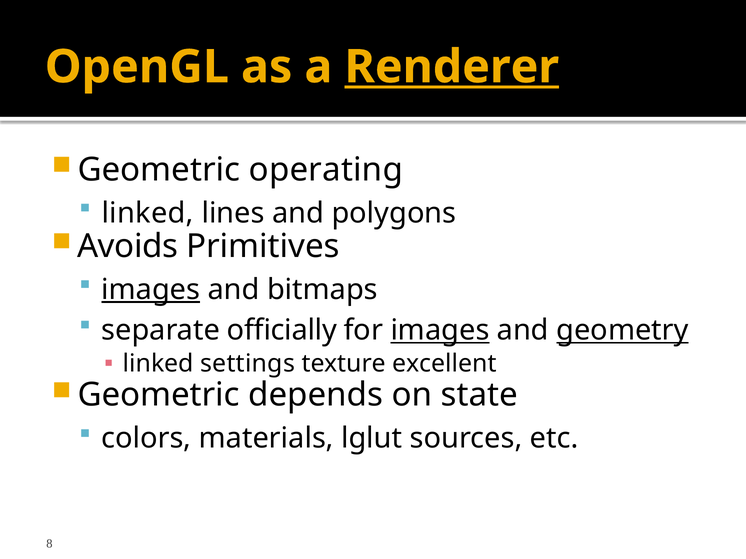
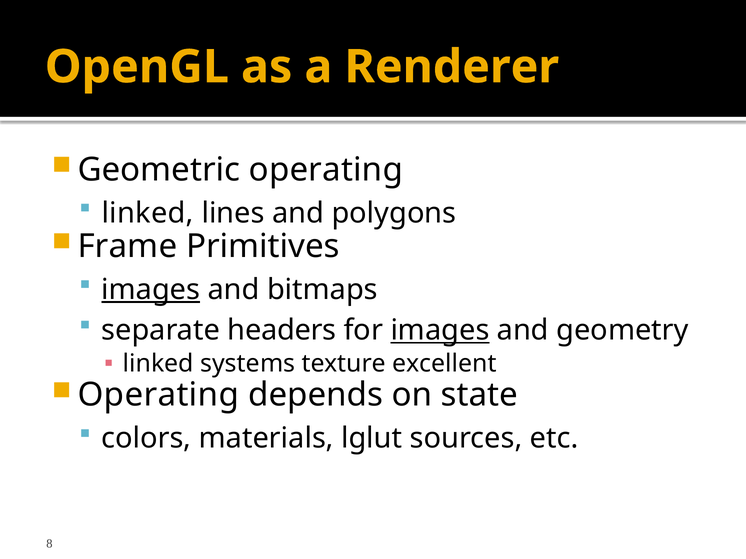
Renderer underline: present -> none
Avoids: Avoids -> Frame
officially: officially -> headers
geometry underline: present -> none
settings: settings -> systems
Geometric at (159, 395): Geometric -> Operating
